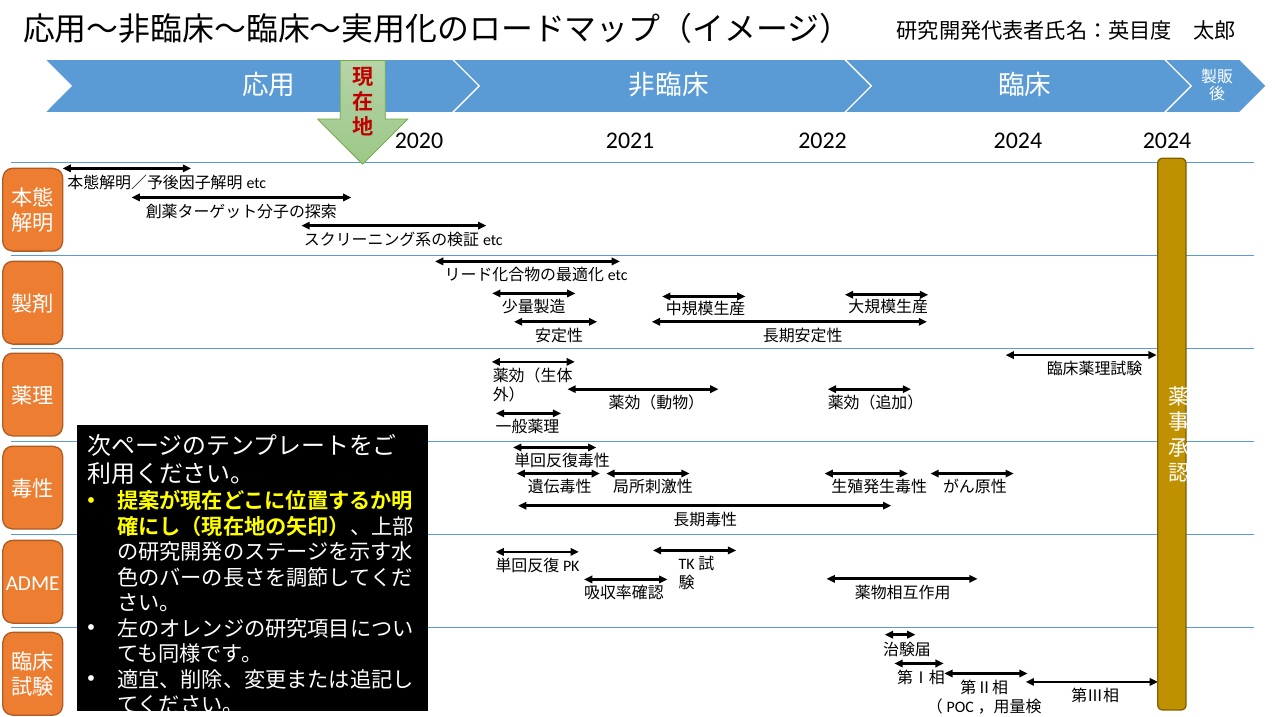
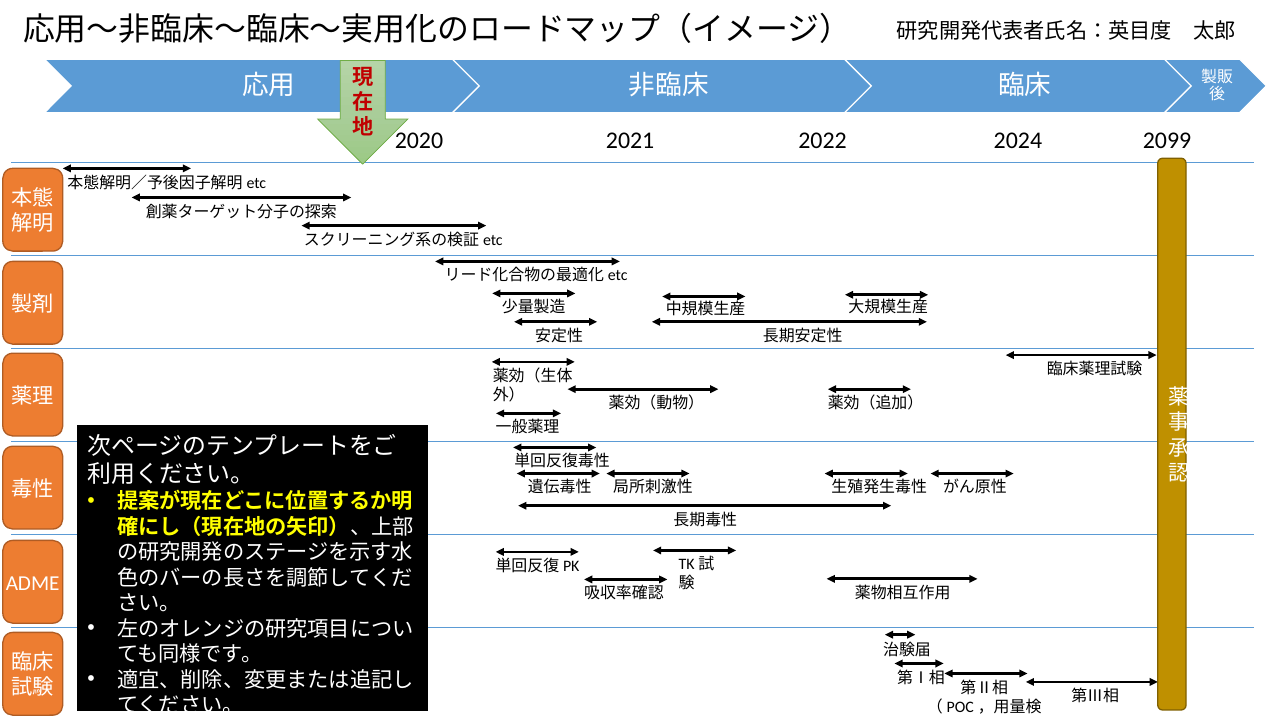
2024 2024: 2024 -> 2099
